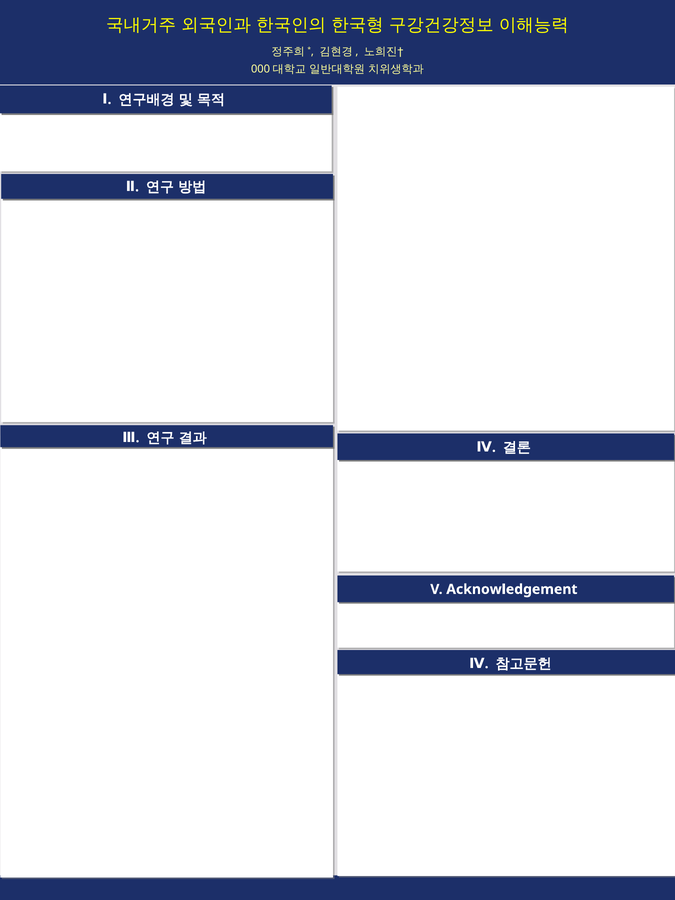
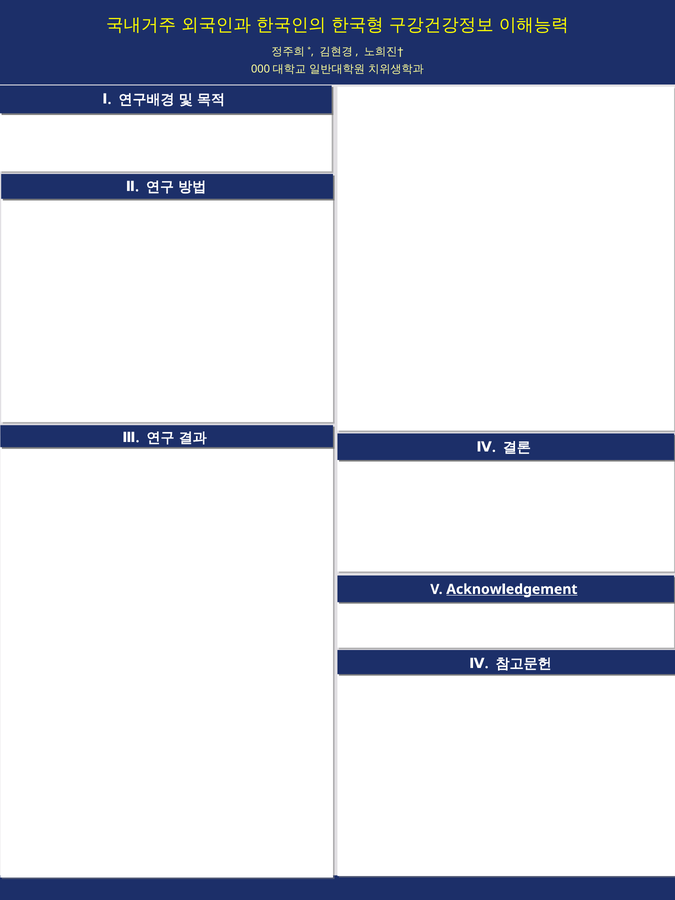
Acknowledgement underline: none -> present
